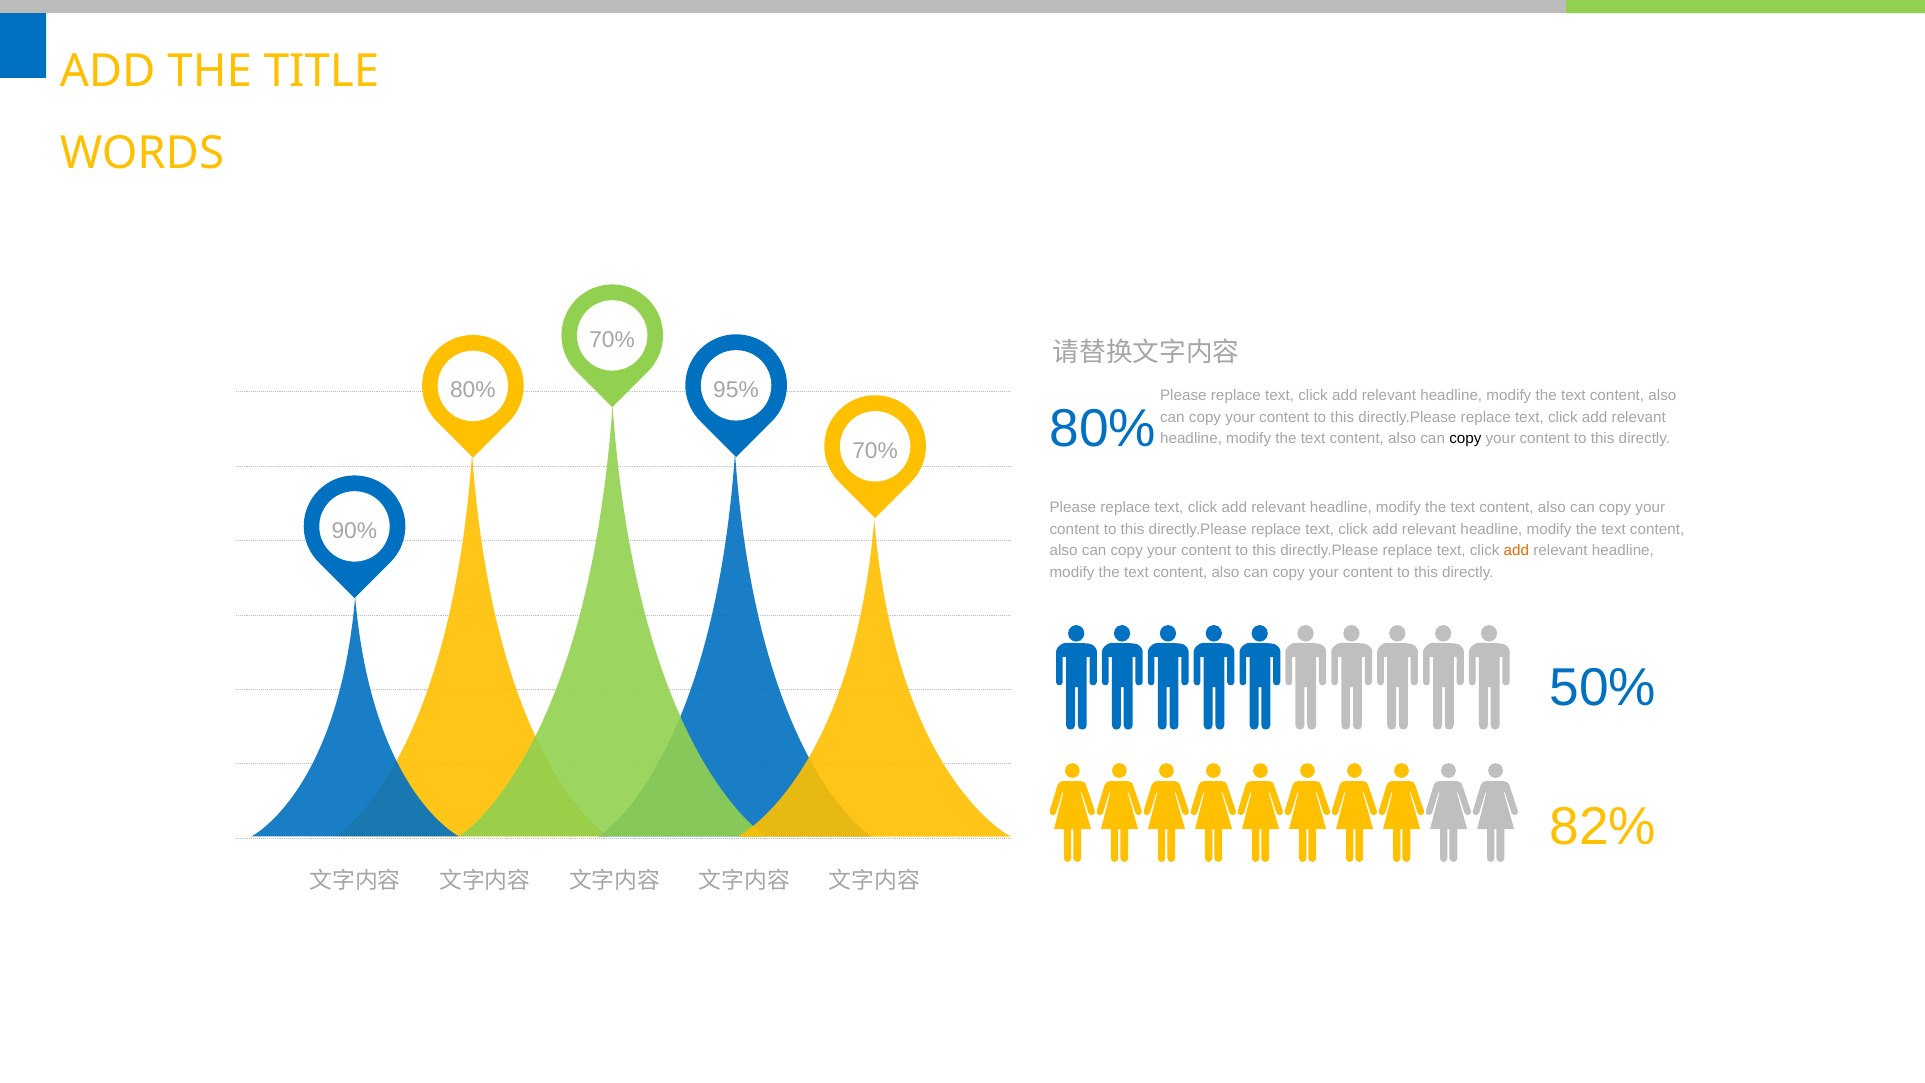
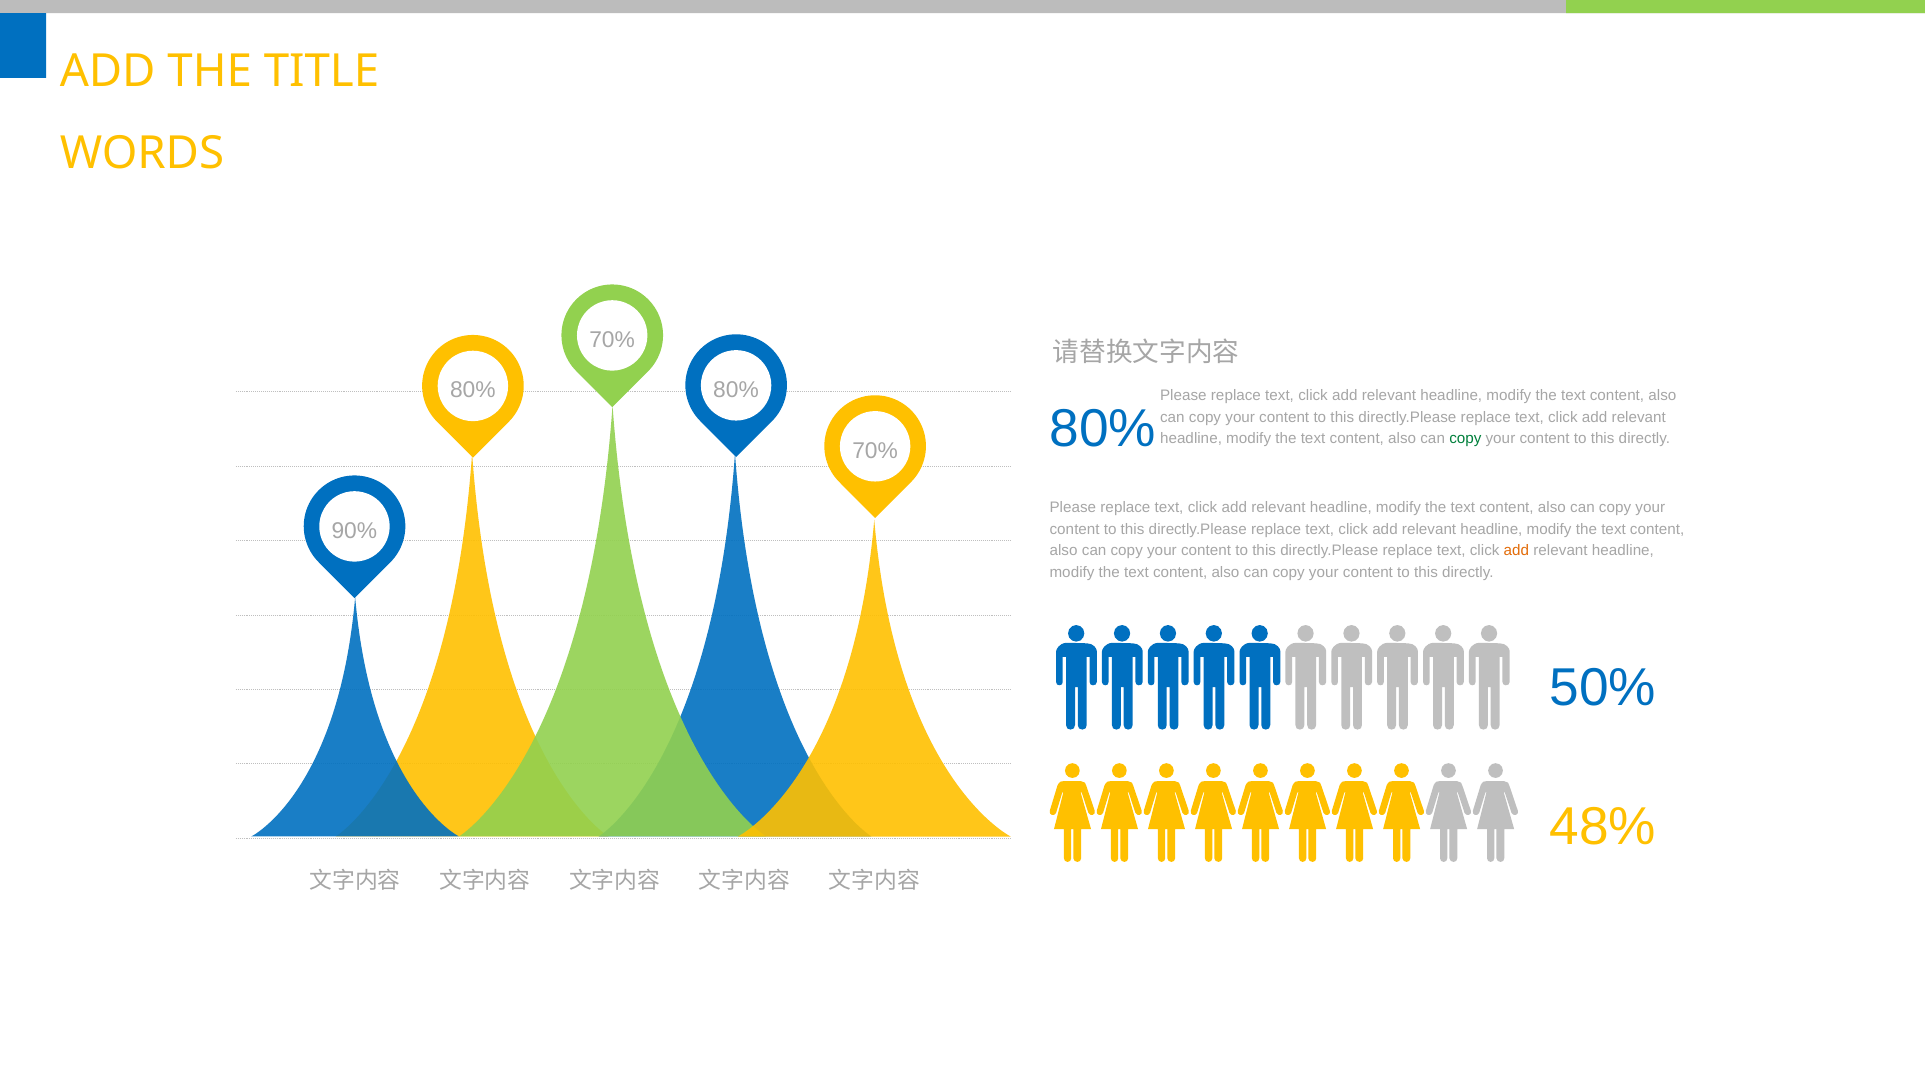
95% at (736, 390): 95% -> 80%
copy at (1465, 439) colour: black -> green
82%: 82% -> 48%
